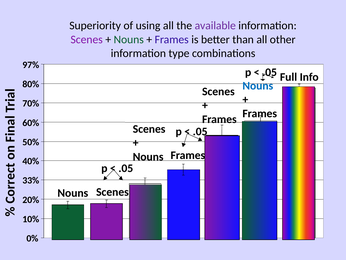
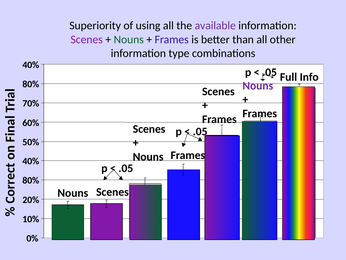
97% at (31, 65): 97% -> 40%
Nouns at (258, 86) colour: blue -> purple
33% at (31, 180): 33% -> 80%
